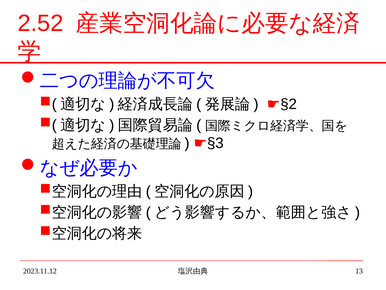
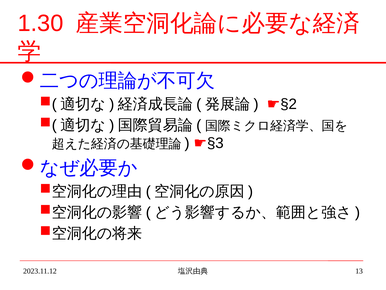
2.52: 2.52 -> 1.30
